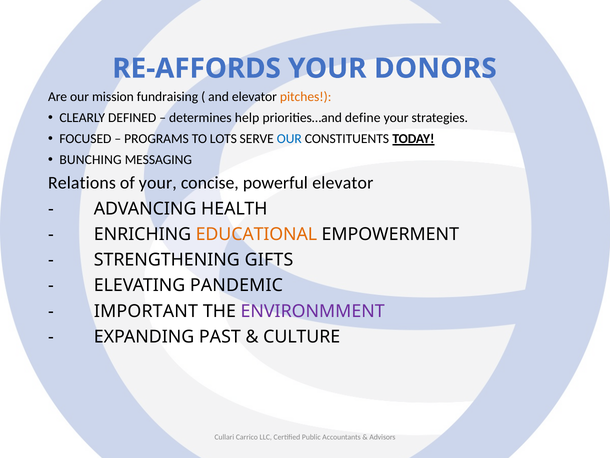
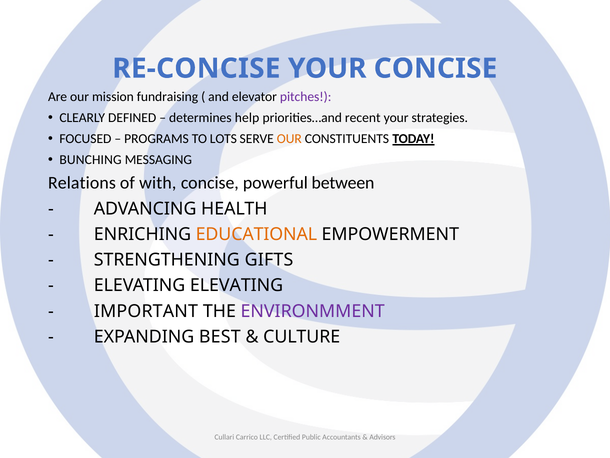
RE-AFFORDS: RE-AFFORDS -> RE-CONCISE
YOUR DONORS: DONORS -> CONCISE
pitches colour: orange -> purple
define: define -> recent
OUR at (289, 139) colour: blue -> orange
of your: your -> with
powerful elevator: elevator -> between
ELEVATING PANDEMIC: PANDEMIC -> ELEVATING
PAST: PAST -> BEST
